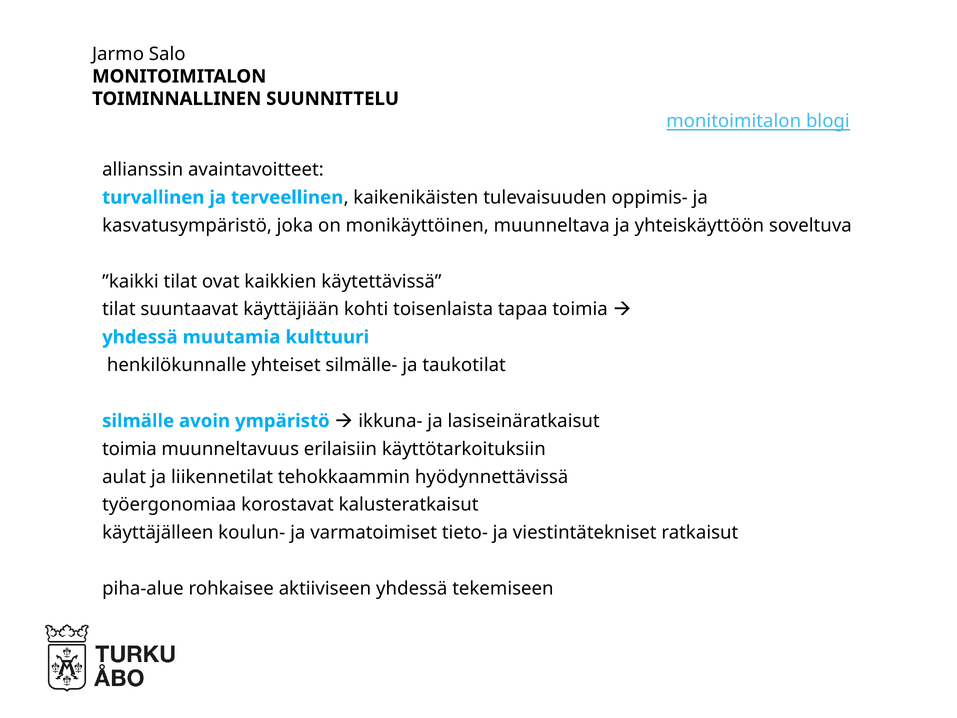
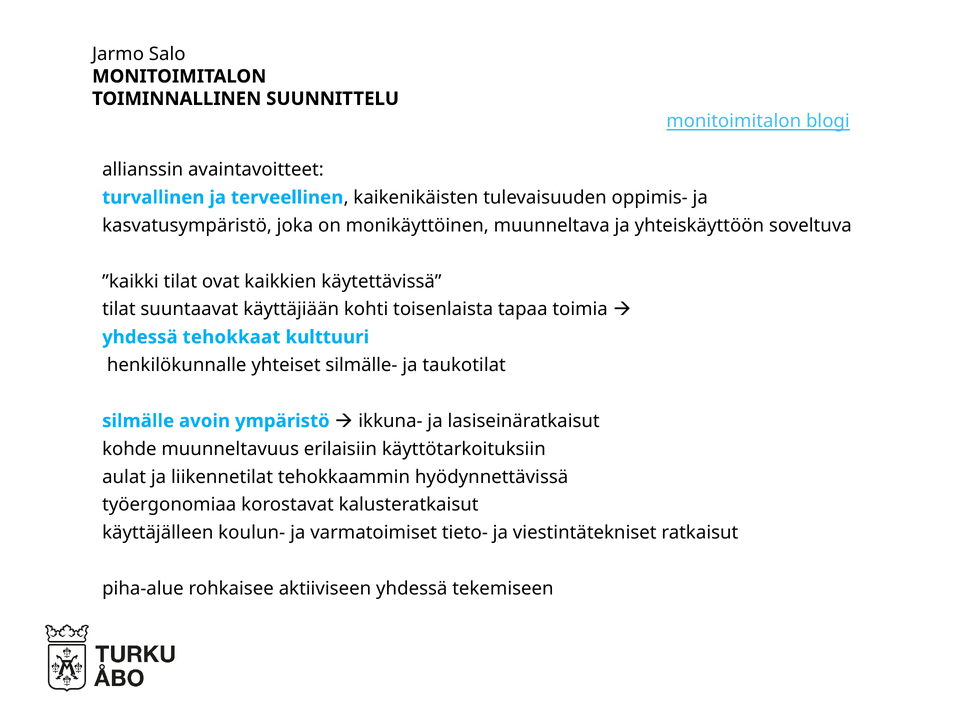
muutamia: muutamia -> tehokkaat
toimia at (129, 449): toimia -> kohde
